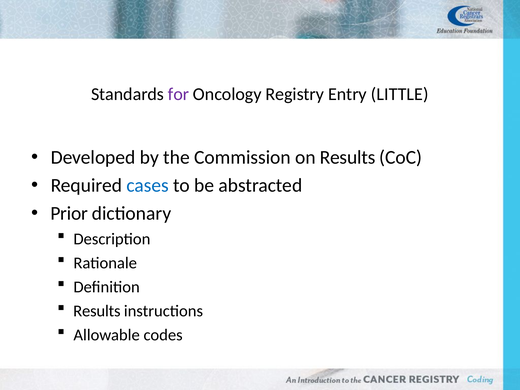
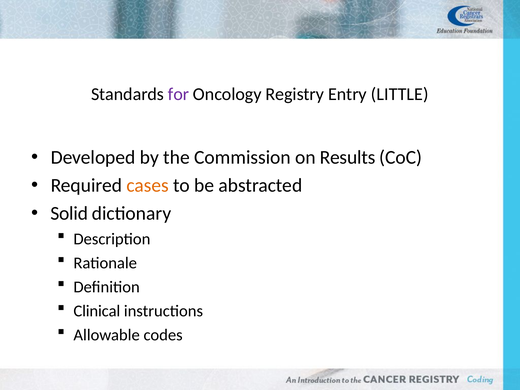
cases colour: blue -> orange
Prior: Prior -> Solid
Results at (97, 311): Results -> Clinical
